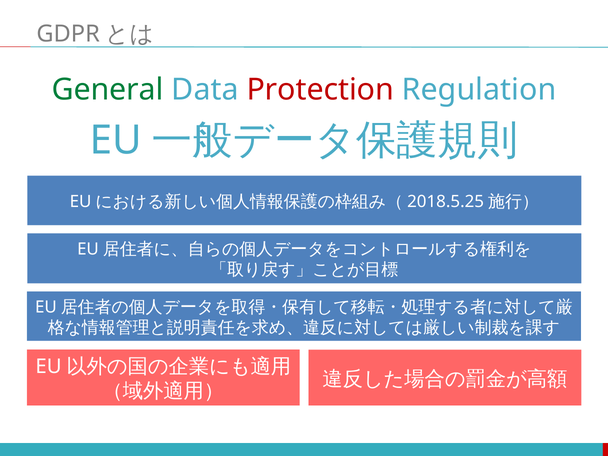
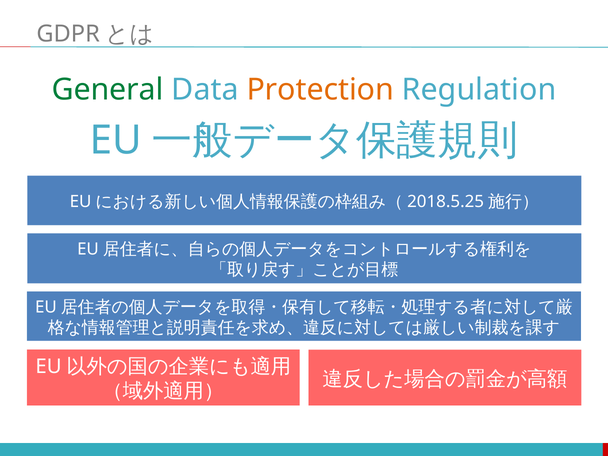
Protection colour: red -> orange
